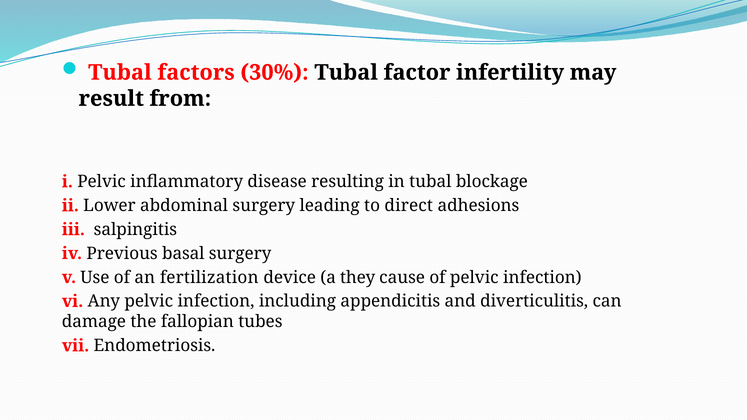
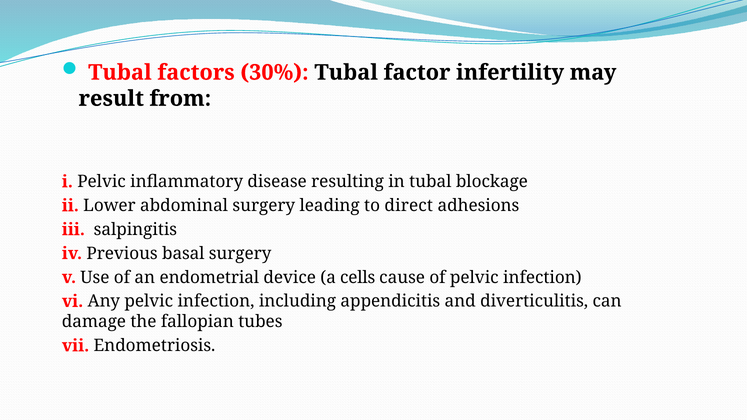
fertilization: fertilization -> endometrial
they: they -> cells
